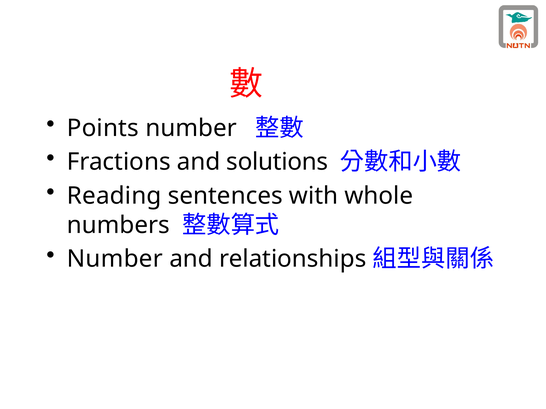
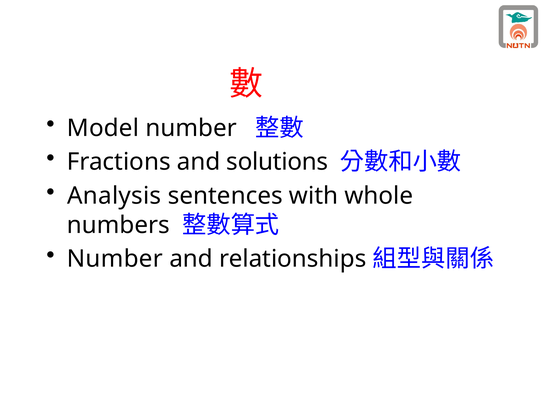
Points: Points -> Model
Reading: Reading -> Analysis
